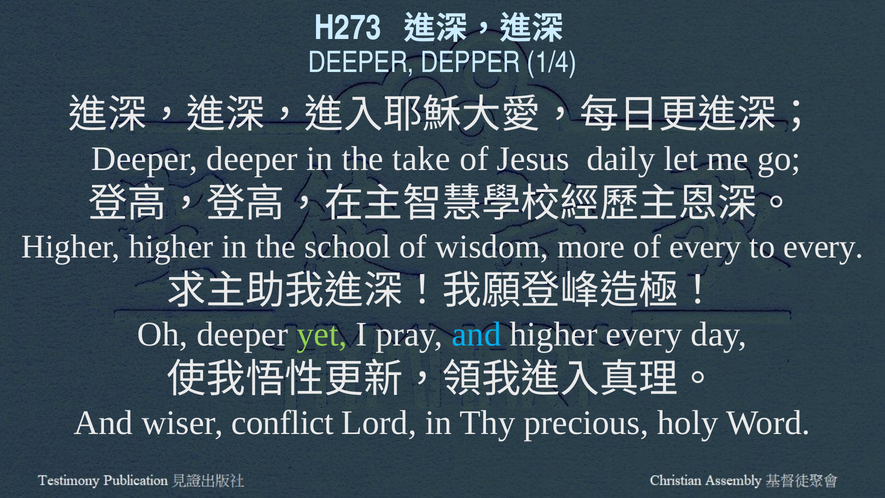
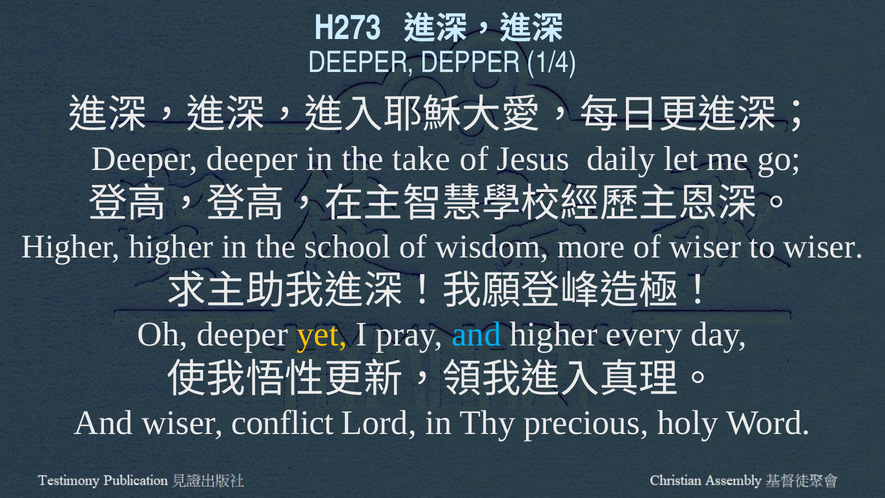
of every: every -> wiser
to every: every -> wiser
yet colour: light green -> yellow
